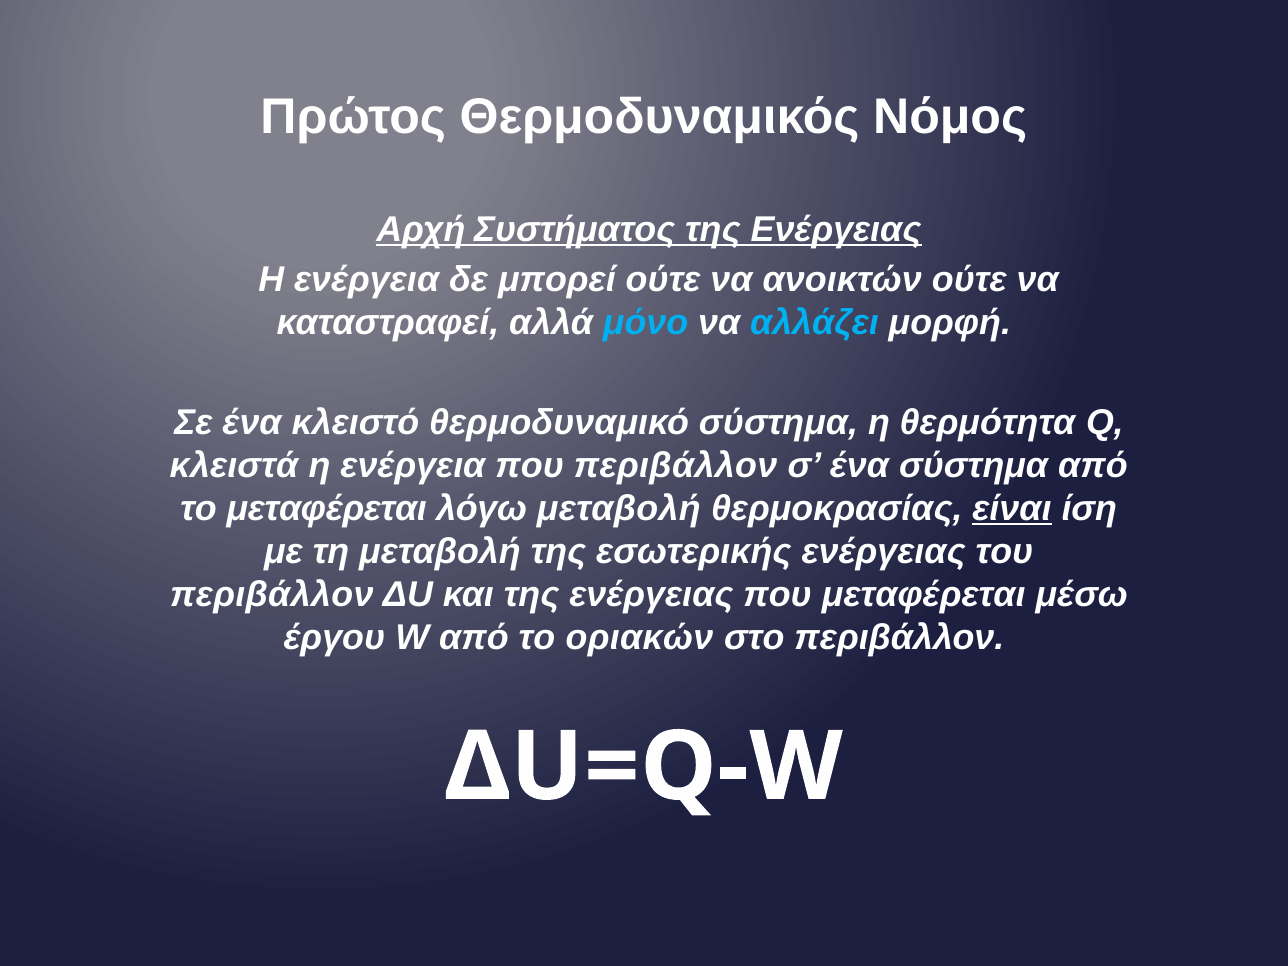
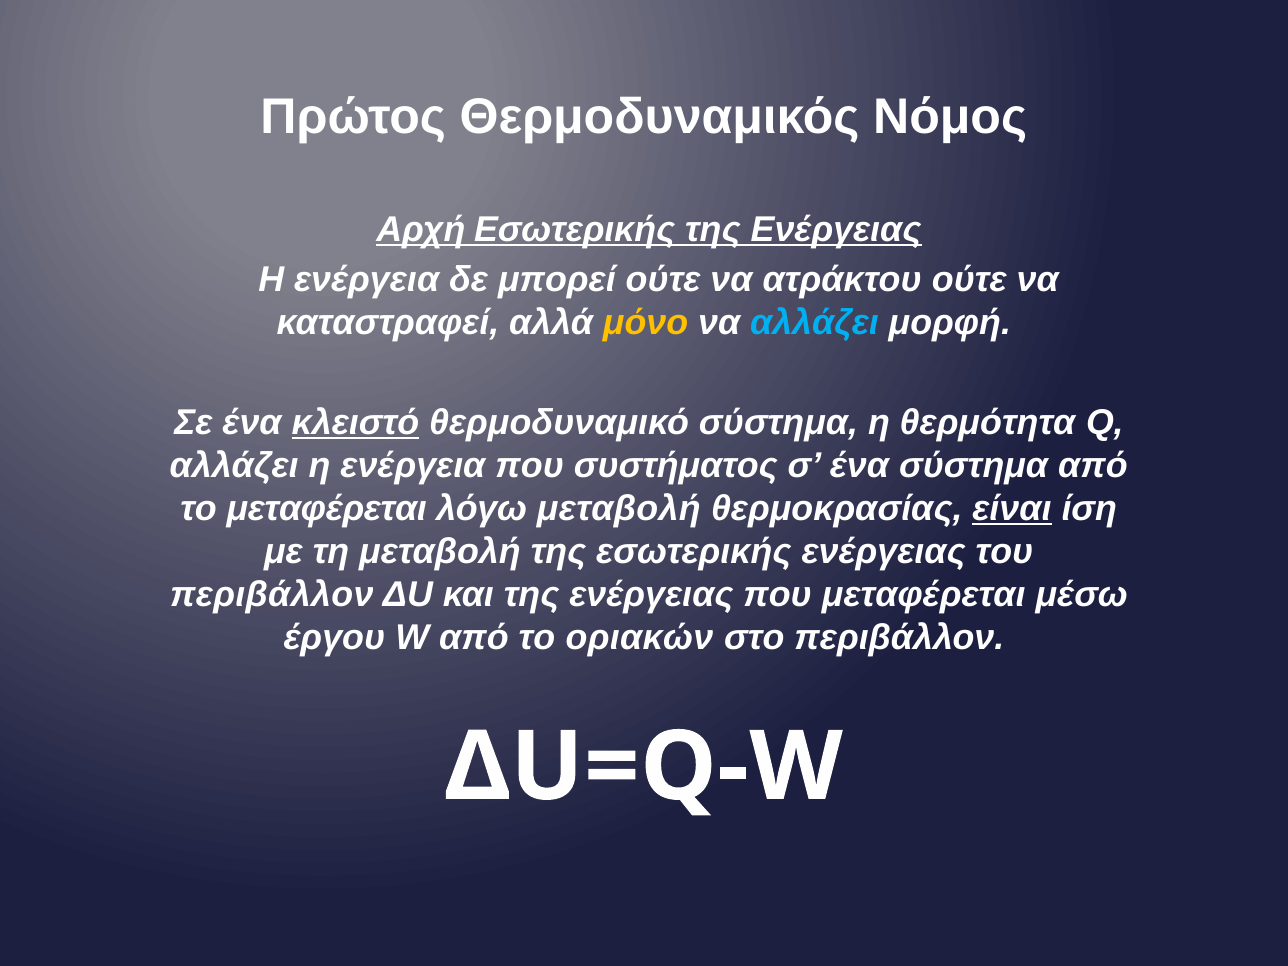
Αρχή Συστήματος: Συστήματος -> Εσωτερικής
ανοικτών: ανοικτών -> ατράκτου
μόνο colour: light blue -> yellow
κλειστό underline: none -> present
κλειστά at (234, 466): κλειστά -> αλλάζει
που περιβάλλον: περιβάλλον -> συστήματος
